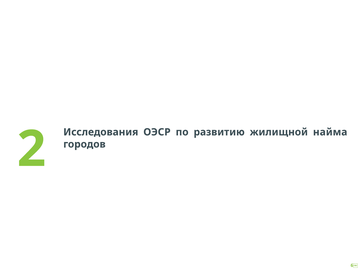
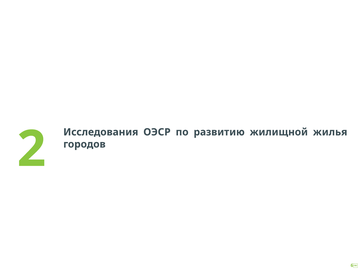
найма: найма -> жилья
